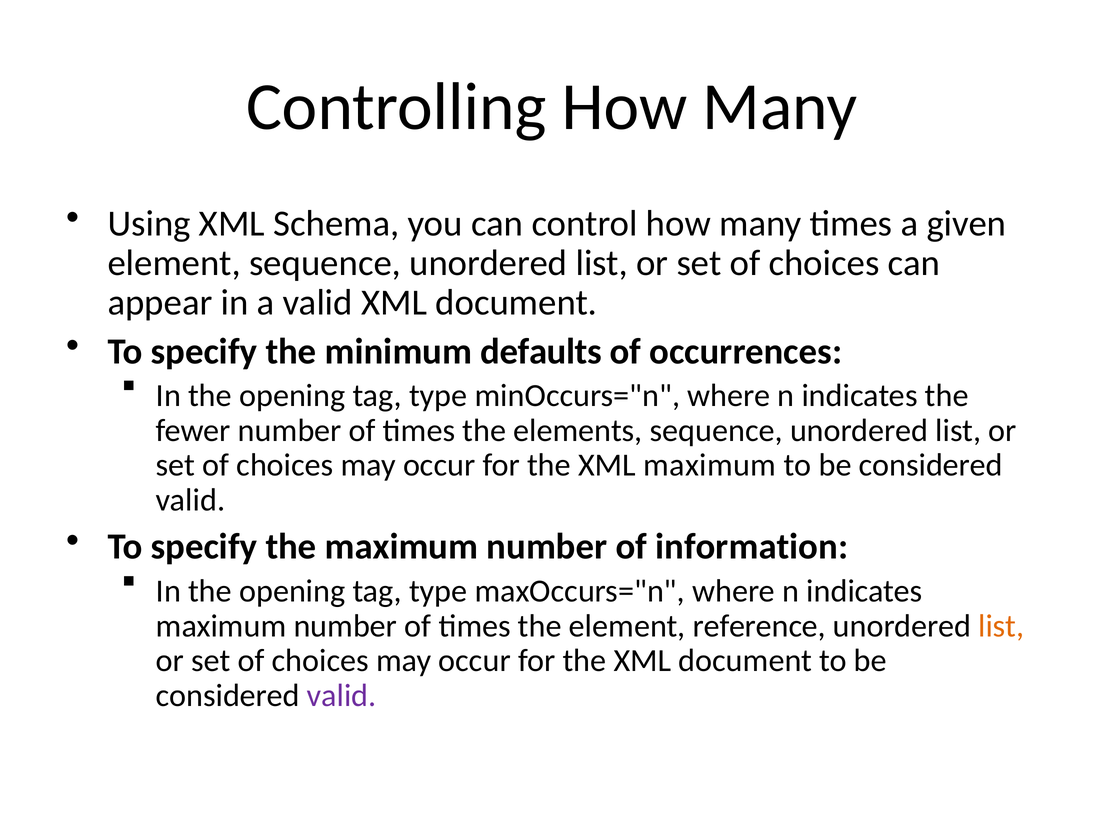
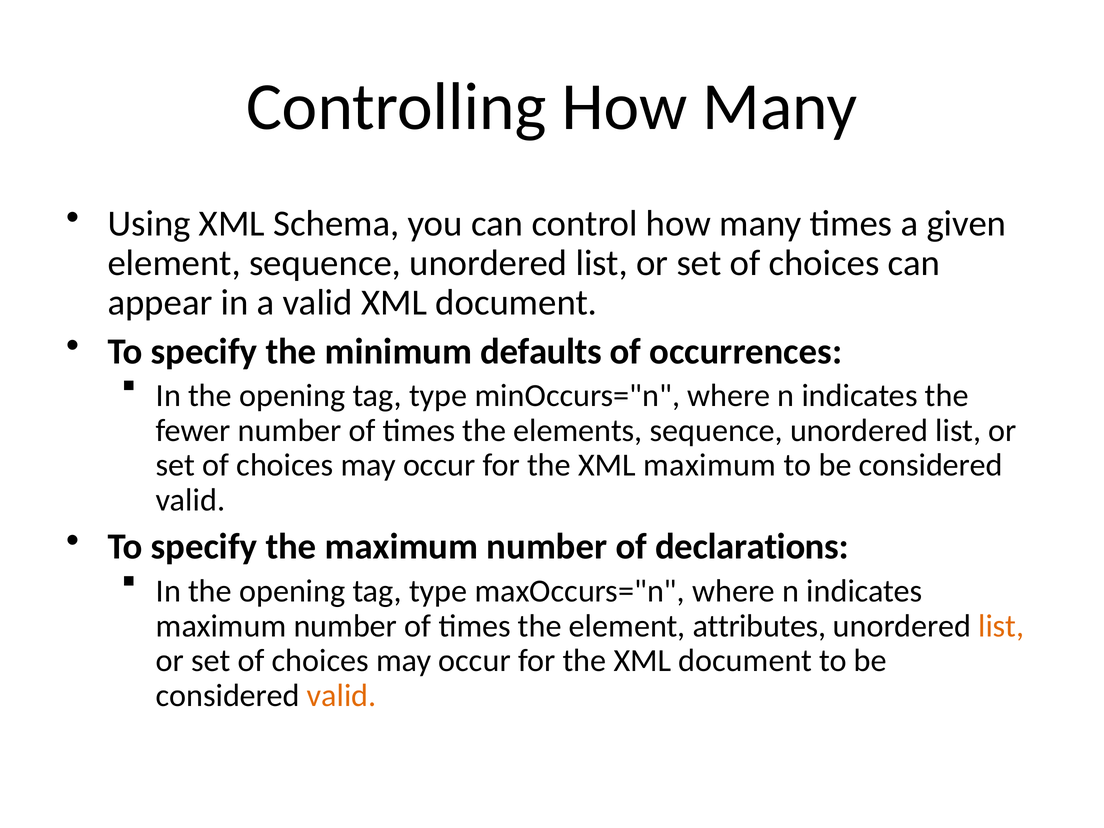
information: information -> declarations
reference: reference -> attributes
valid at (342, 695) colour: purple -> orange
